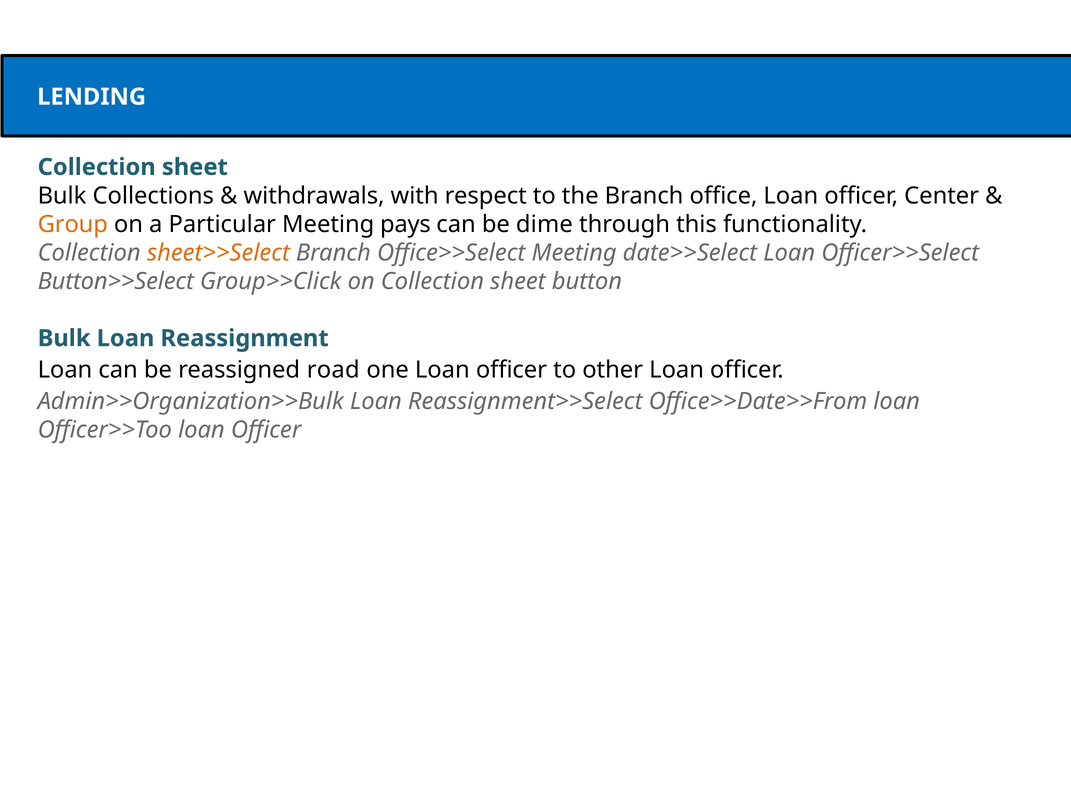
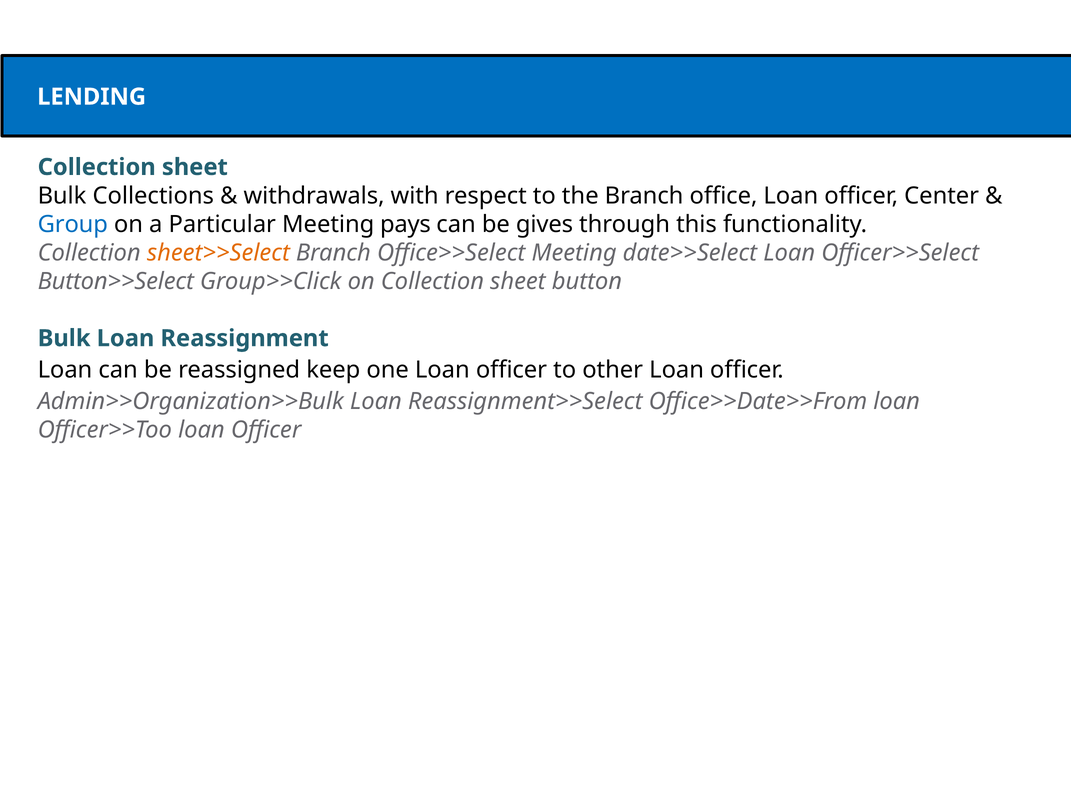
Group colour: orange -> blue
dime: dime -> gives
road: road -> keep
